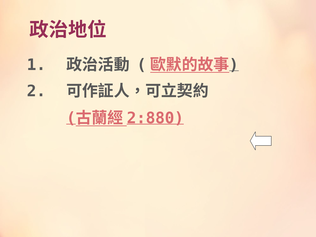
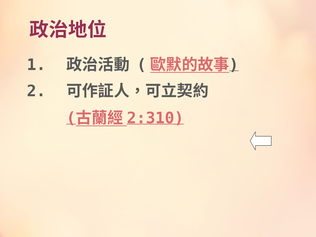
2:880: 2:880 -> 2:310
